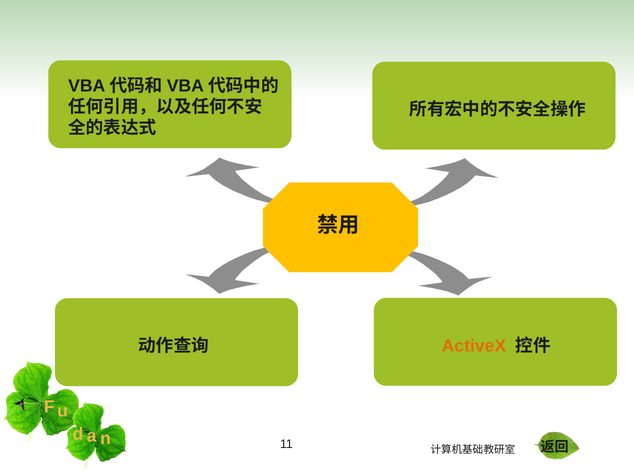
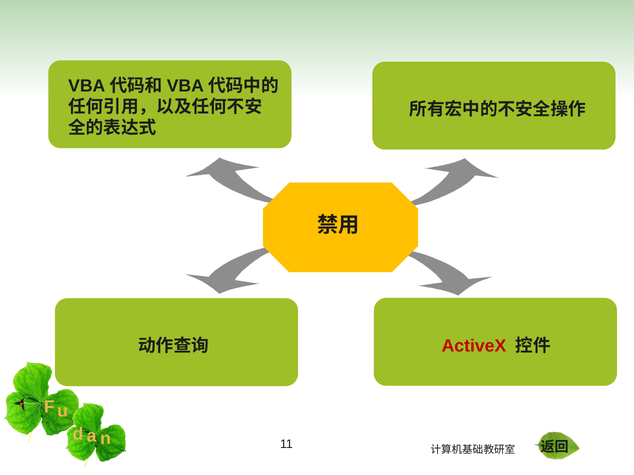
ActiveX colour: orange -> red
